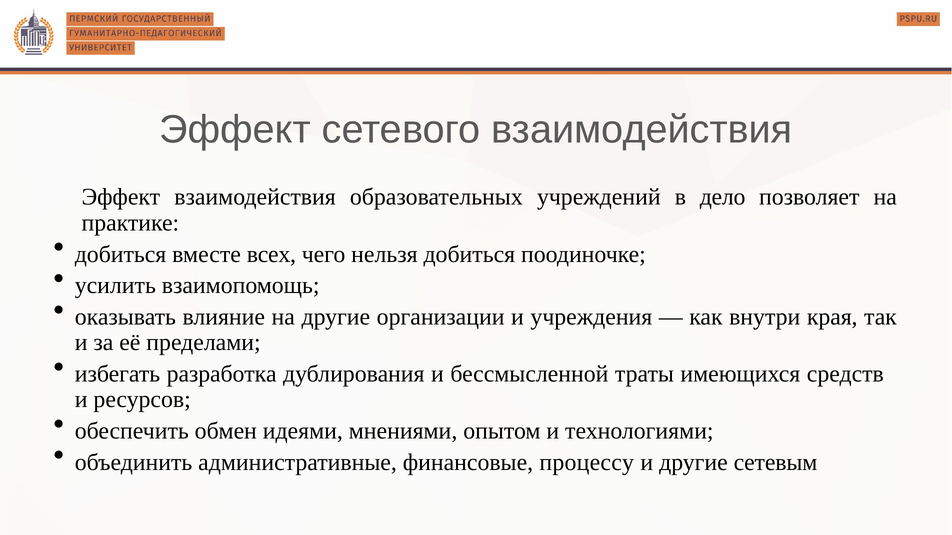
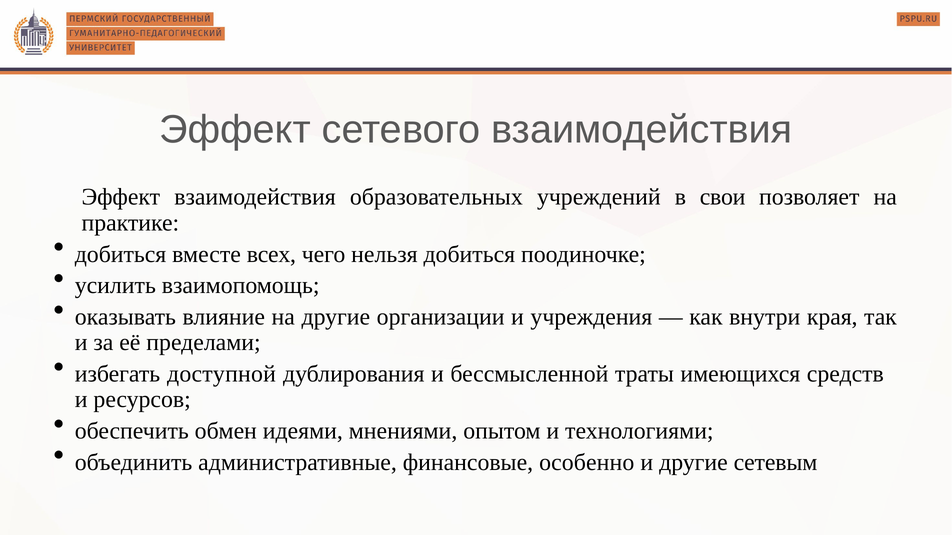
дело: дело -> свои
разработка: разработка -> доступной
процессу: процессу -> особенно
